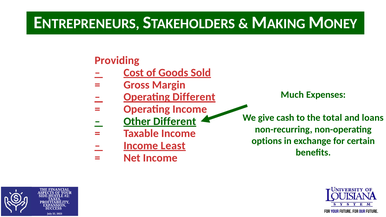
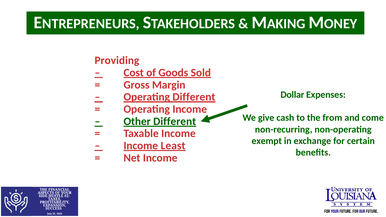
Much: Much -> Dollar
total: total -> from
loans: loans -> come
options: options -> exempt
